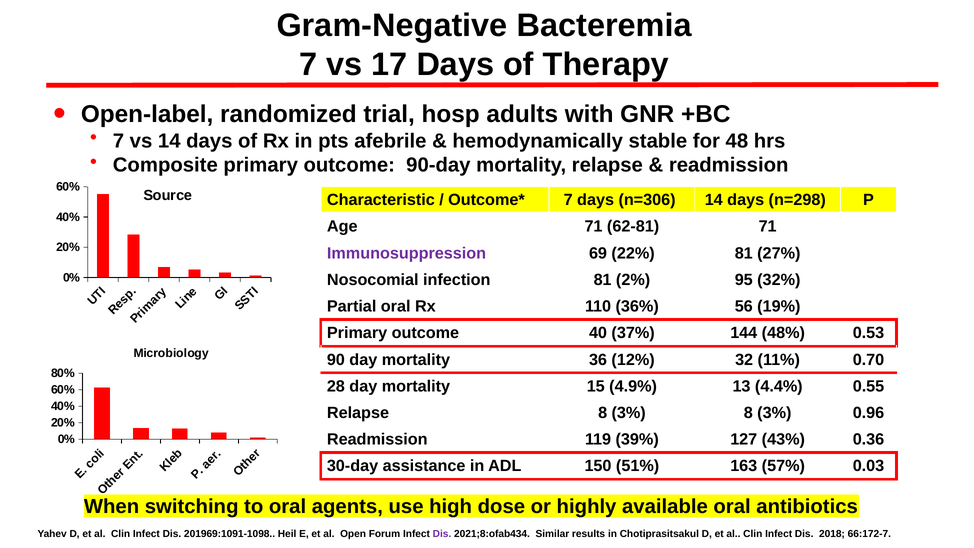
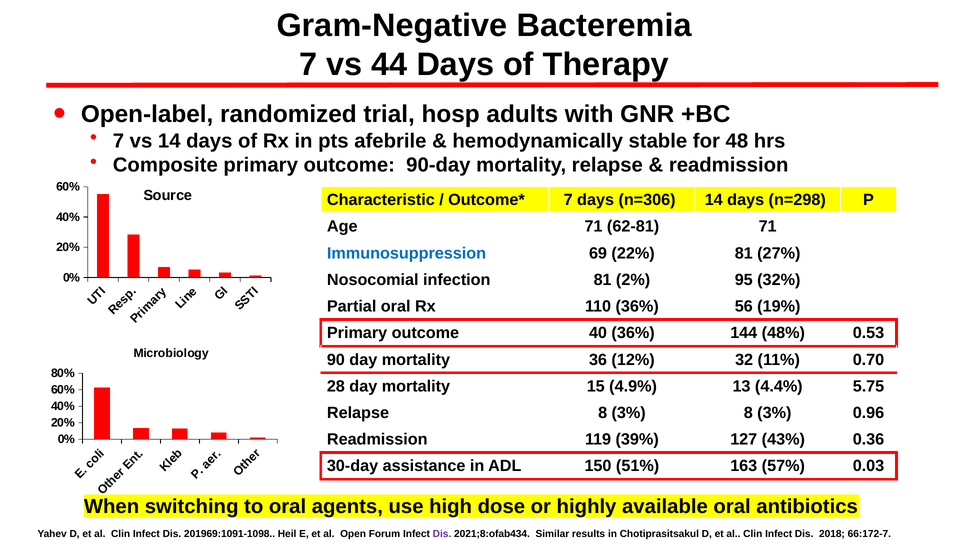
17: 17 -> 44
Immunosuppression colour: purple -> blue
40 37%: 37% -> 36%
0.55: 0.55 -> 5.75
